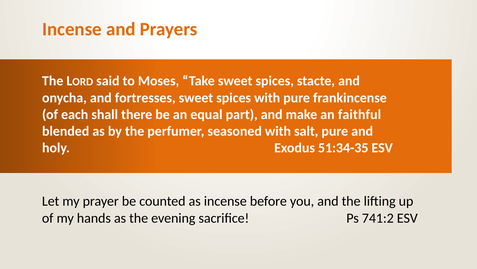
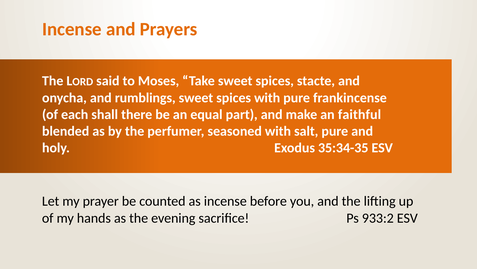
fortresses: fortresses -> rumblings
51:34-35: 51:34-35 -> 35:34-35
741:2: 741:2 -> 933:2
